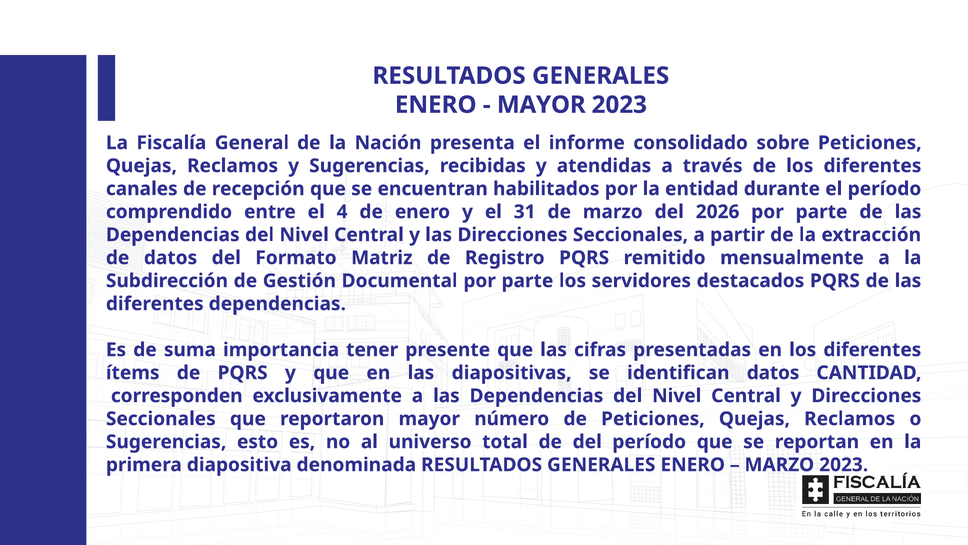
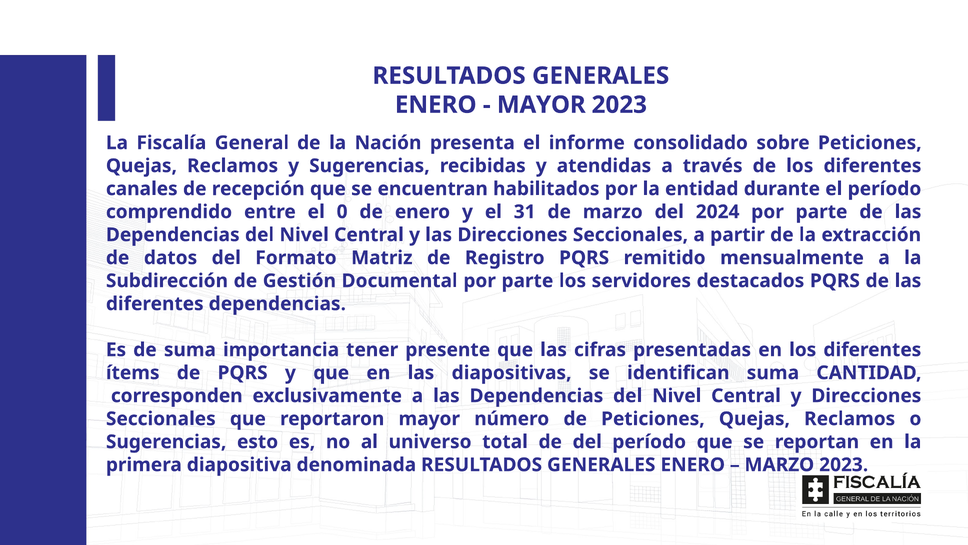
4: 4 -> 0
2026: 2026 -> 2024
identifican datos: datos -> suma
